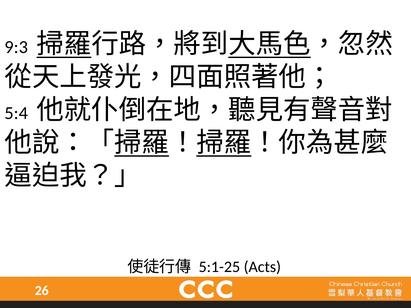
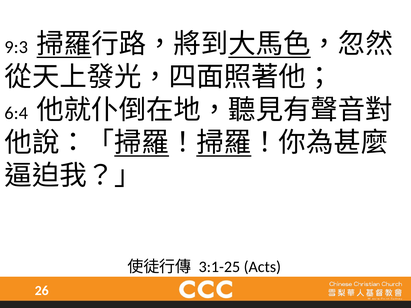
5:4: 5:4 -> 6:4
5:1-25: 5:1-25 -> 3:1-25
